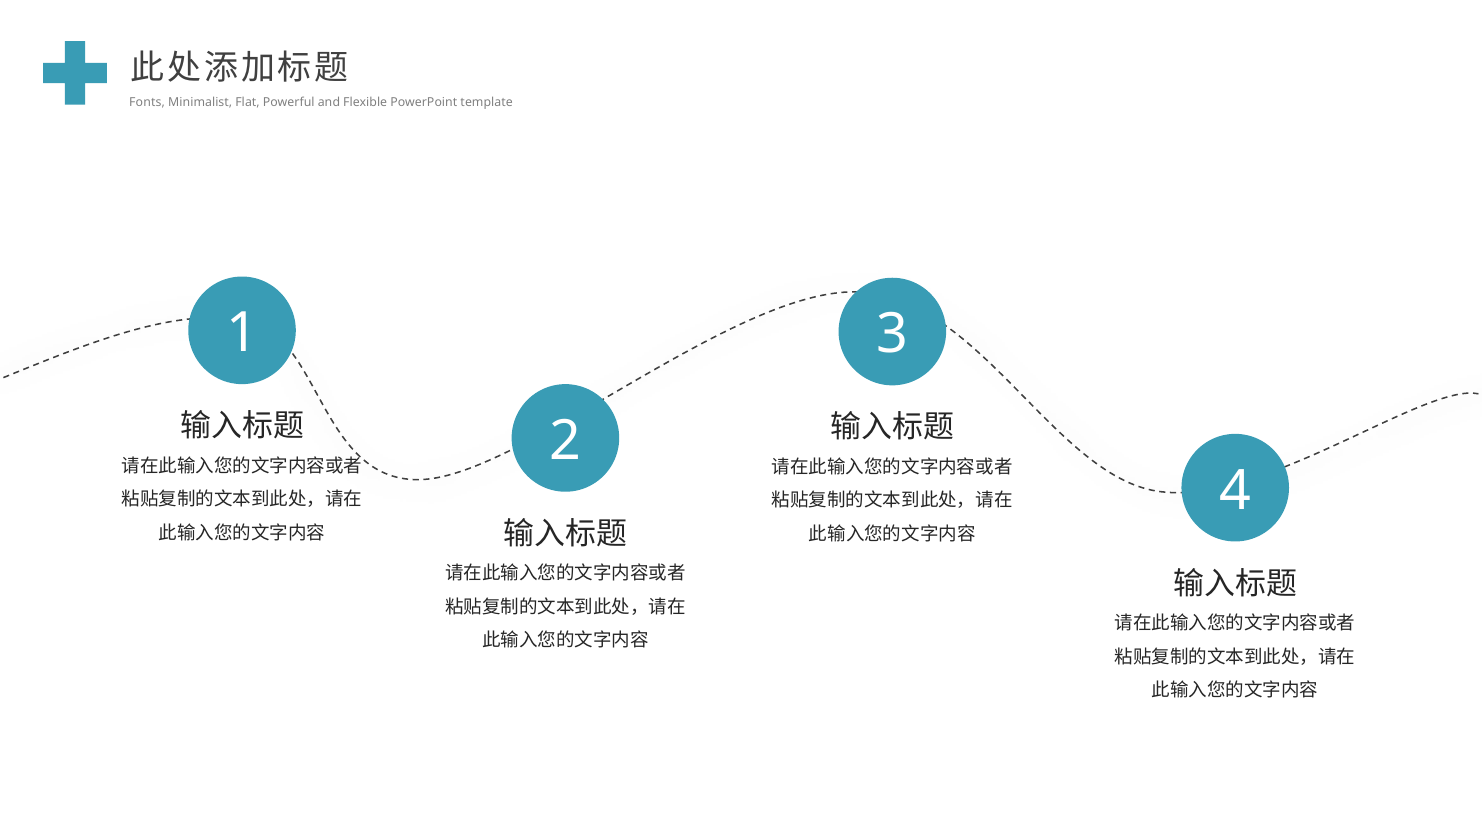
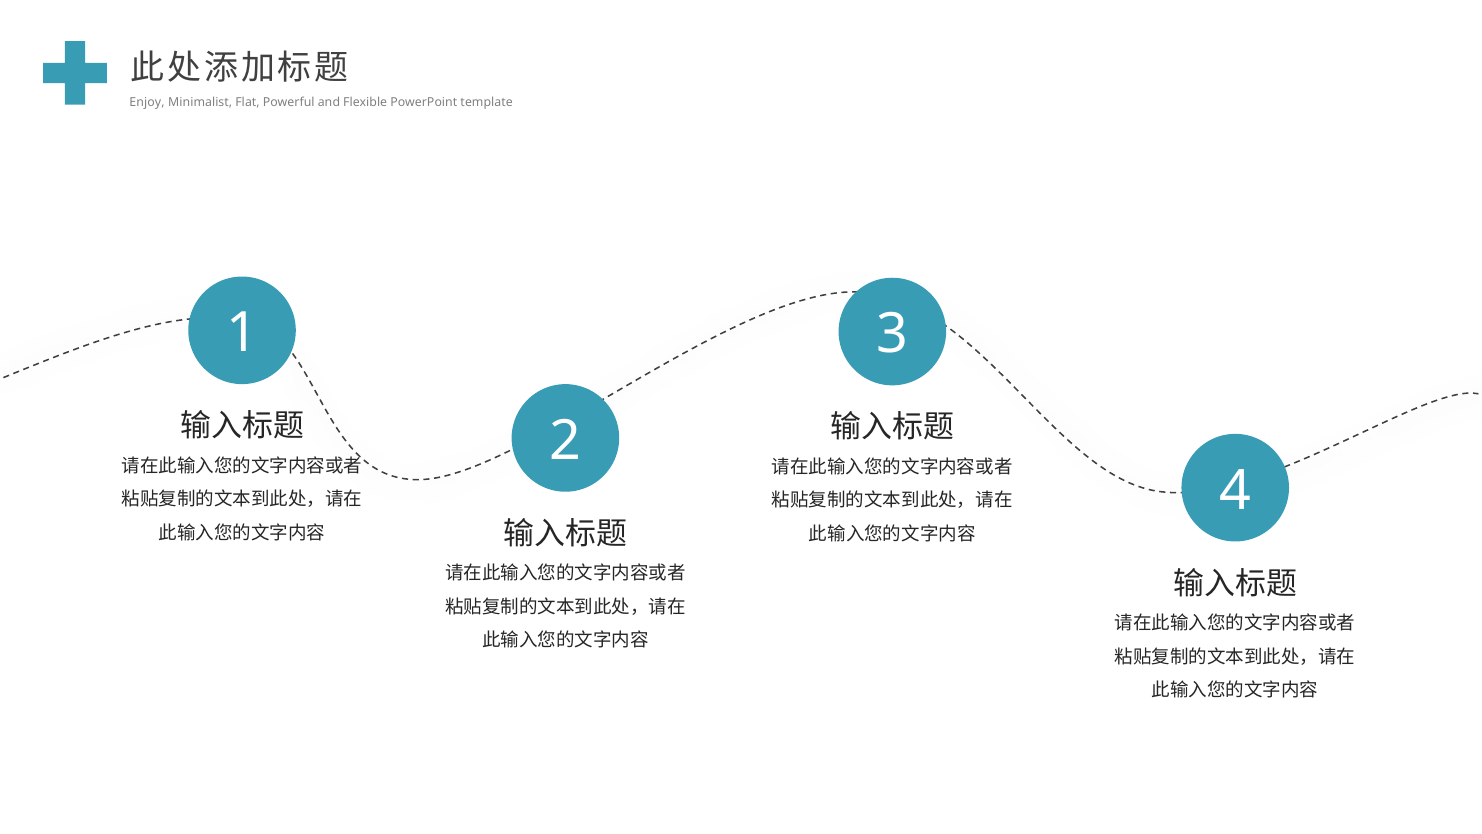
Fonts: Fonts -> Enjoy
